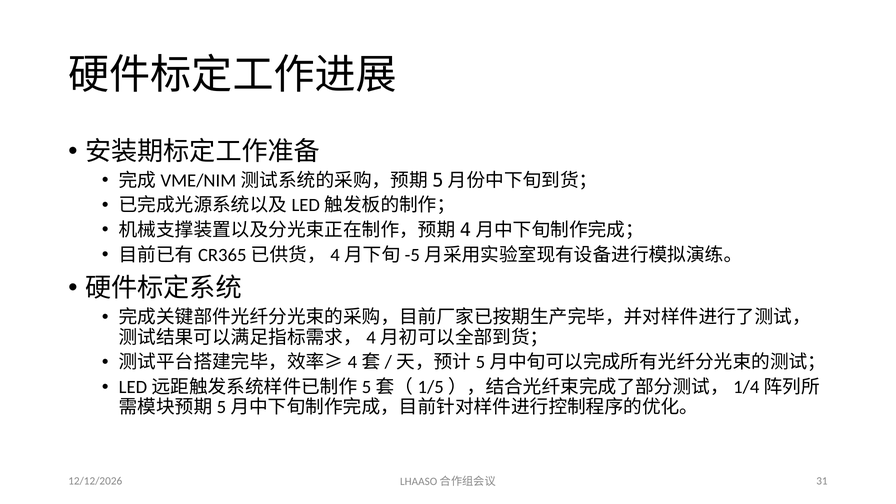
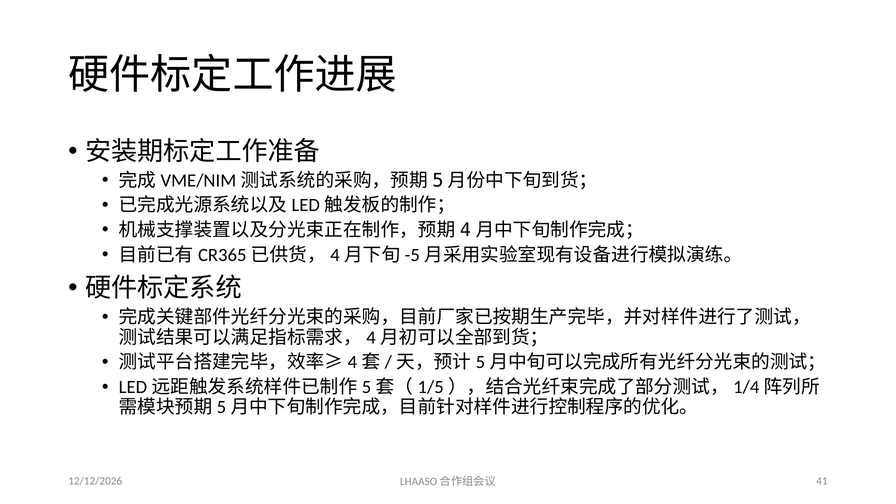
31: 31 -> 41
